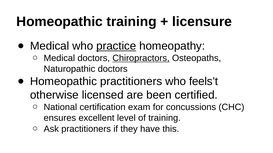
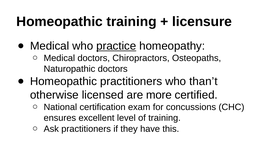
Chiropractors underline: present -> none
feels’t: feels’t -> than’t
been: been -> more
